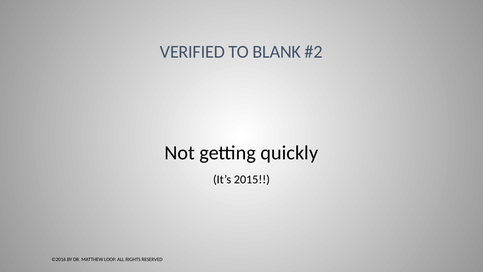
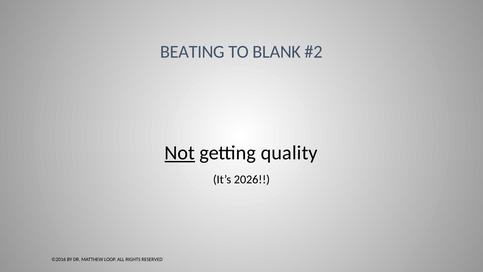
VERIFIED: VERIFIED -> BEATING
Not underline: none -> present
quickly: quickly -> quality
2015: 2015 -> 2026
